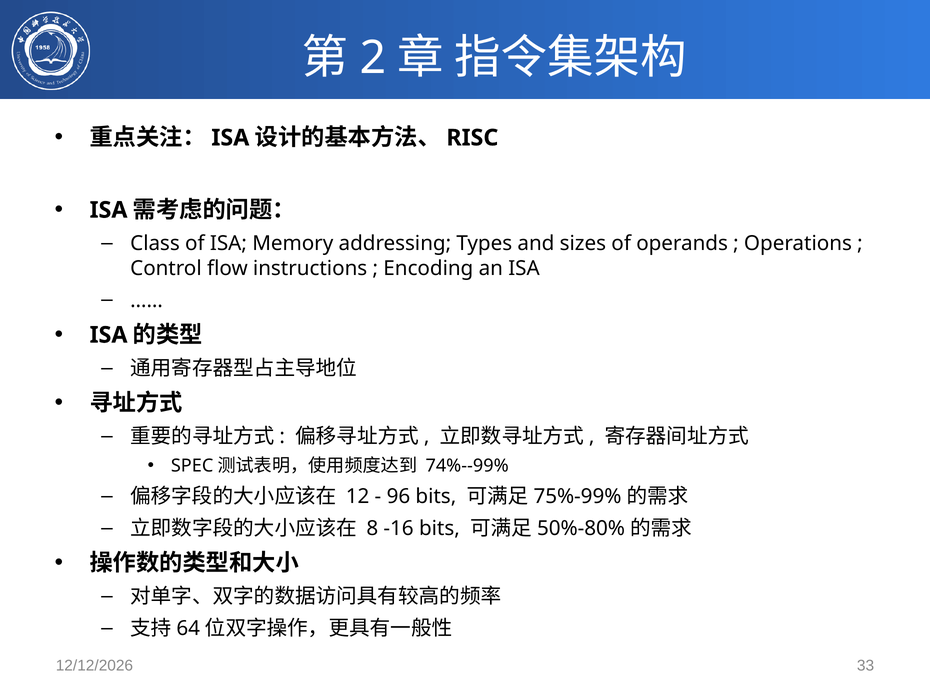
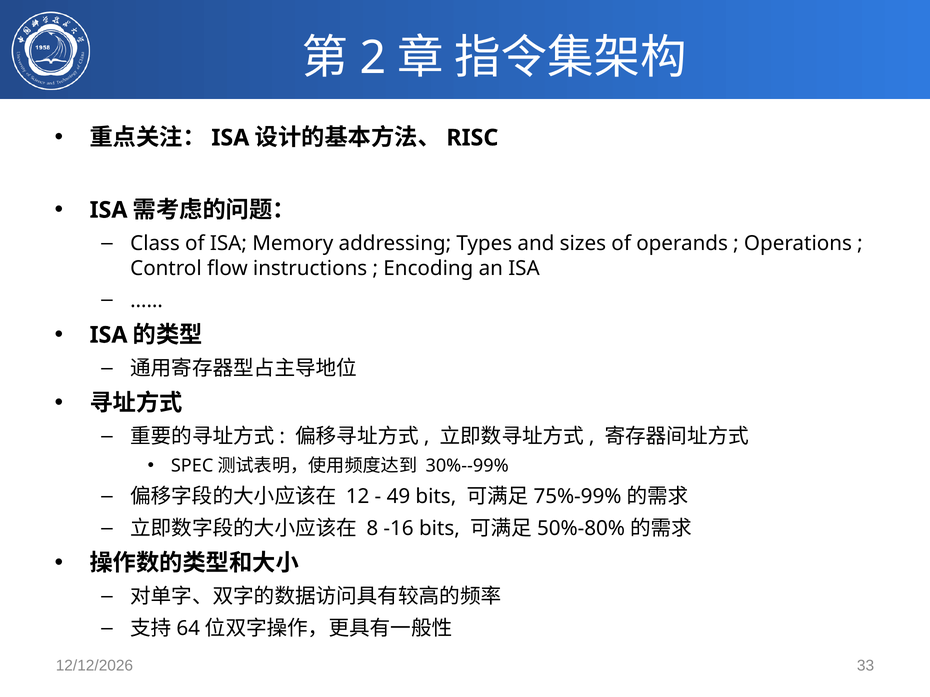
74%--99%: 74%--99% -> 30%--99%
96: 96 -> 49
